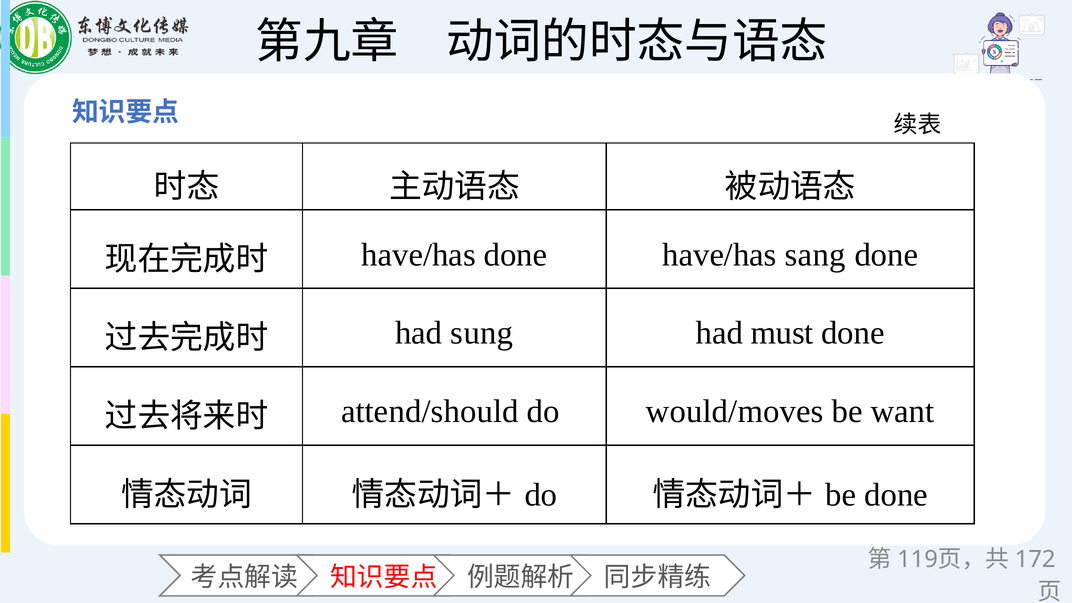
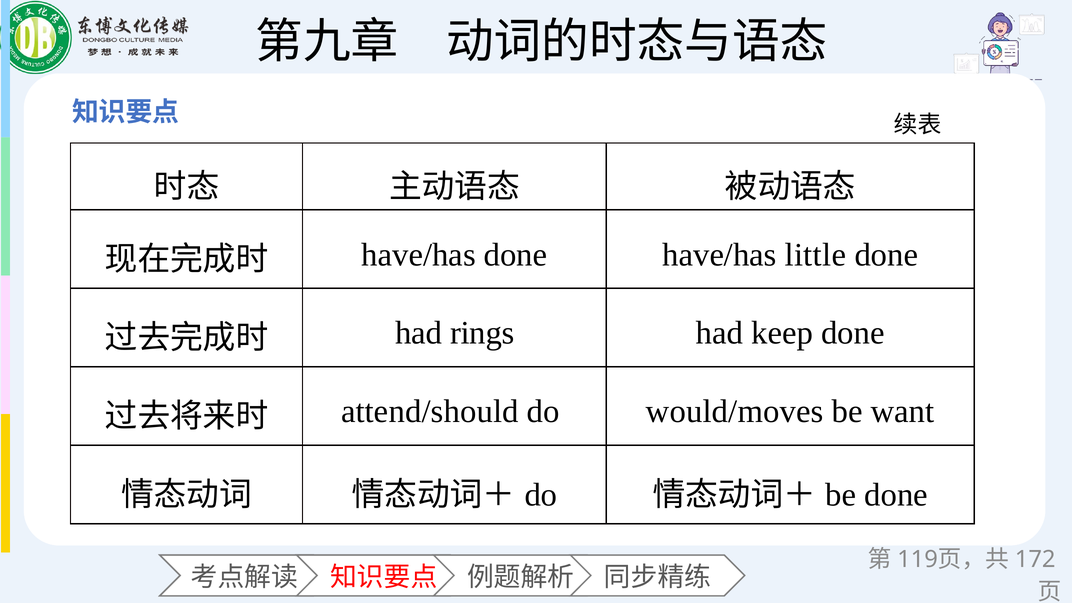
sang: sang -> little
sung: sung -> rings
must: must -> keep
